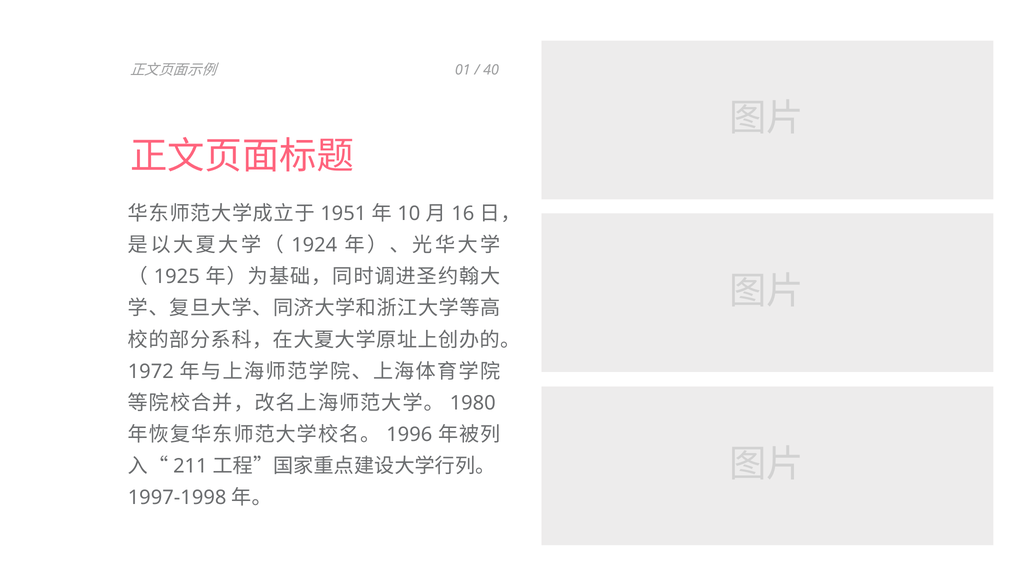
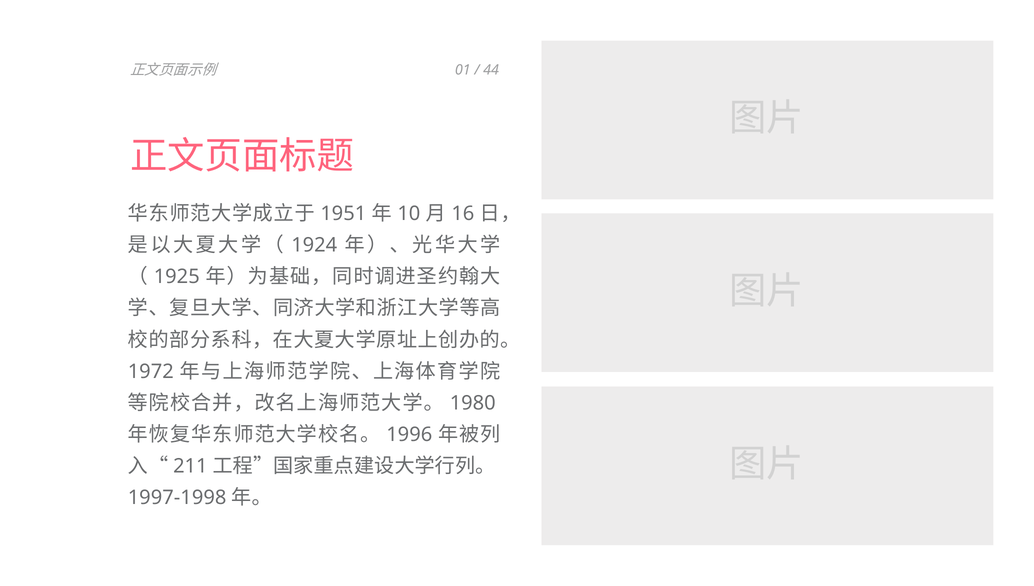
40: 40 -> 44
